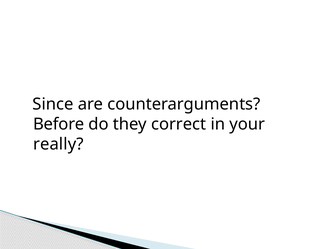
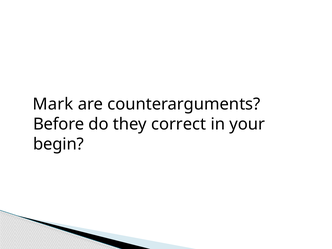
Since: Since -> Mark
really: really -> begin
